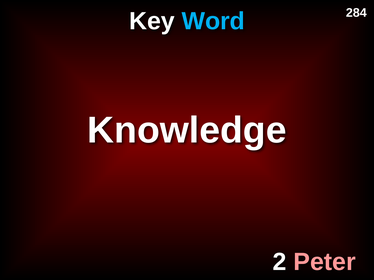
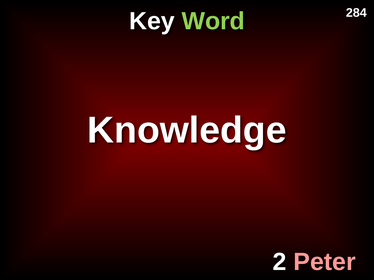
Word colour: light blue -> light green
